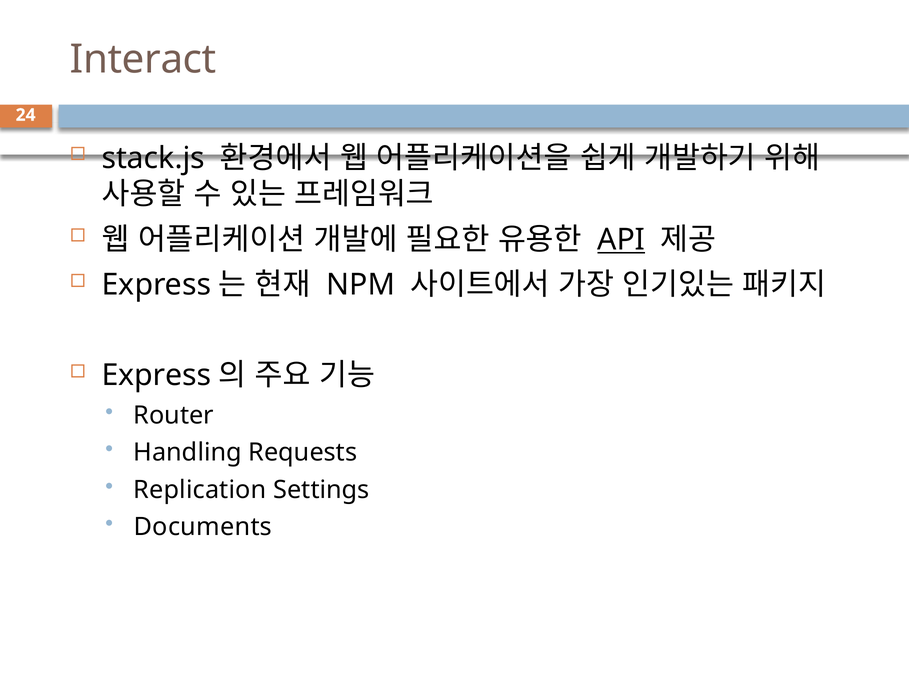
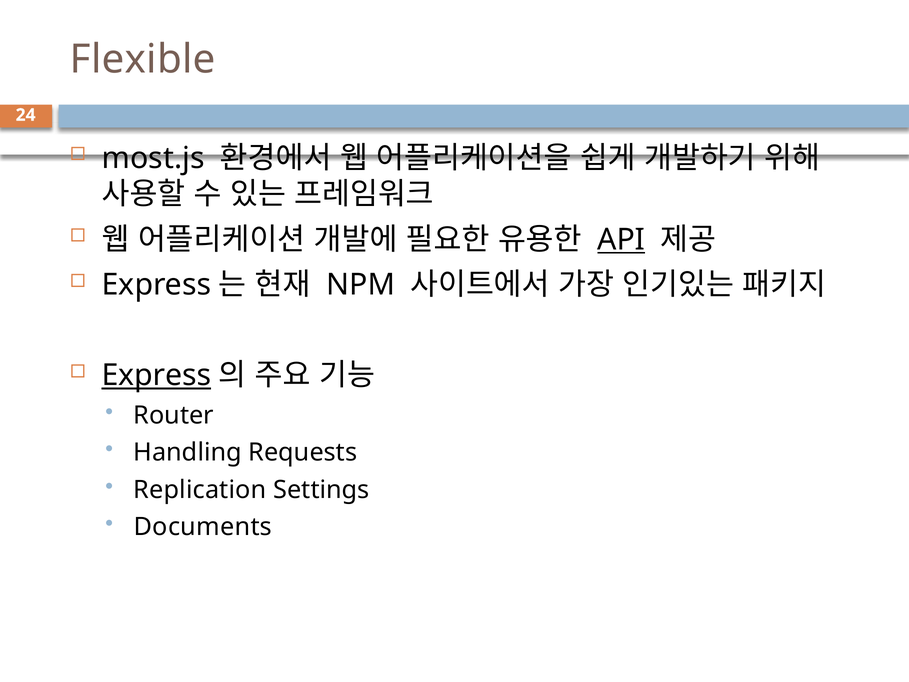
Interact: Interact -> Flexible
stack.js: stack.js -> most.js
Express at (156, 375) underline: none -> present
